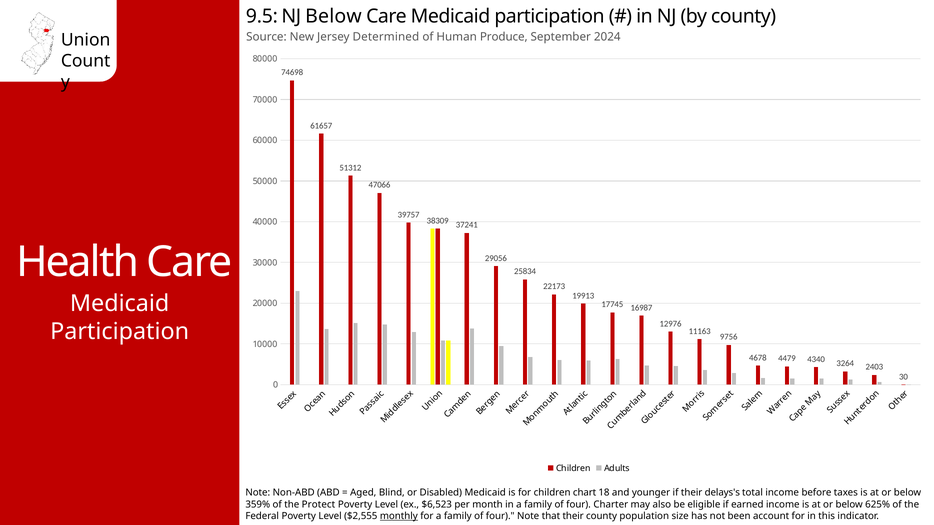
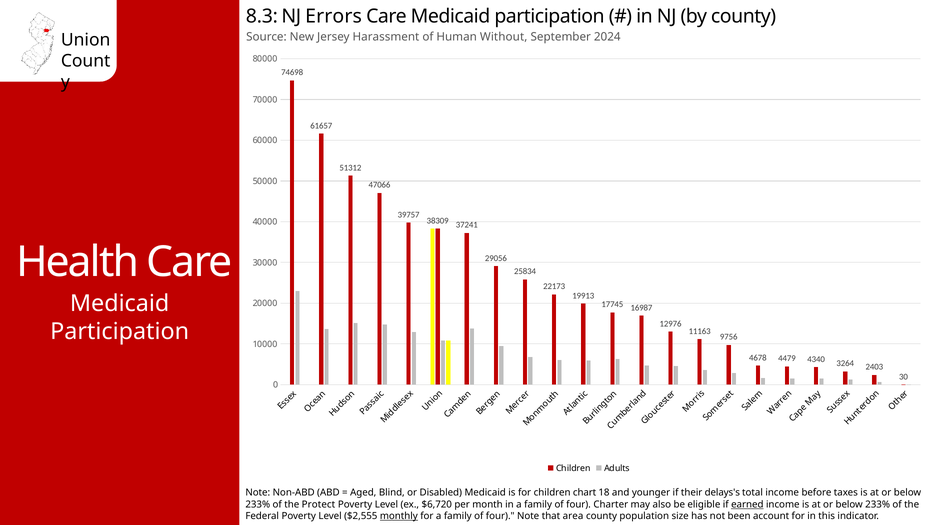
9.5: 9.5 -> 8.3
NJ Below: Below -> Errors
Determined: Determined -> Harassment
Produce: Produce -> Without
359% at (258, 505): 359% -> 233%
$6,523: $6,523 -> $6,720
earned underline: none -> present
625% at (878, 505): 625% -> 233%
that their: their -> area
